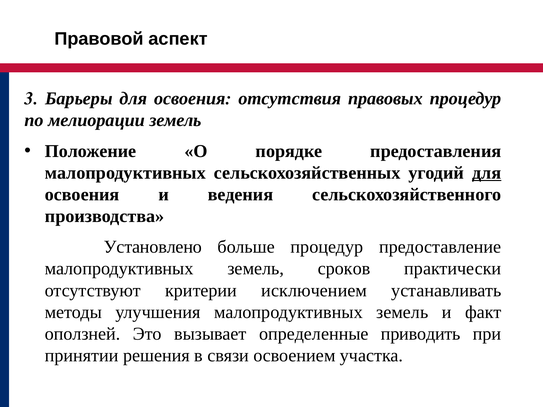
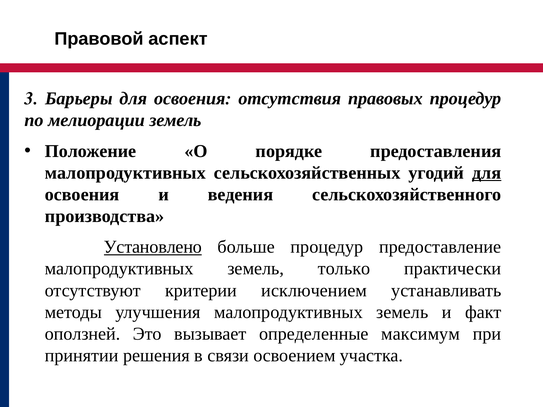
Установлено underline: none -> present
сроков: сроков -> только
приводить: приводить -> максимум
